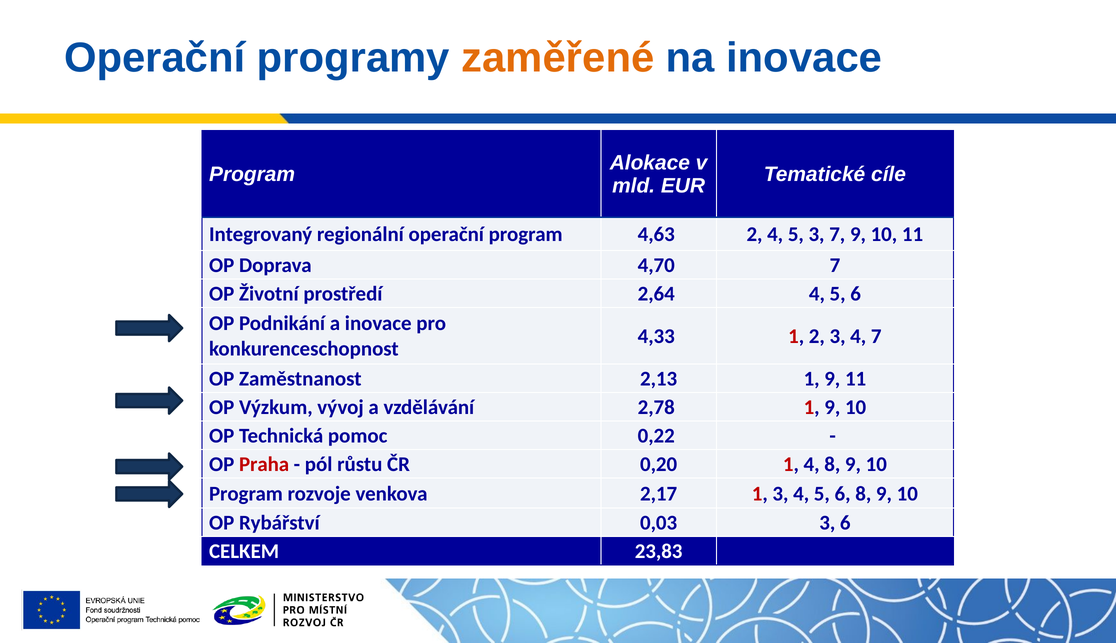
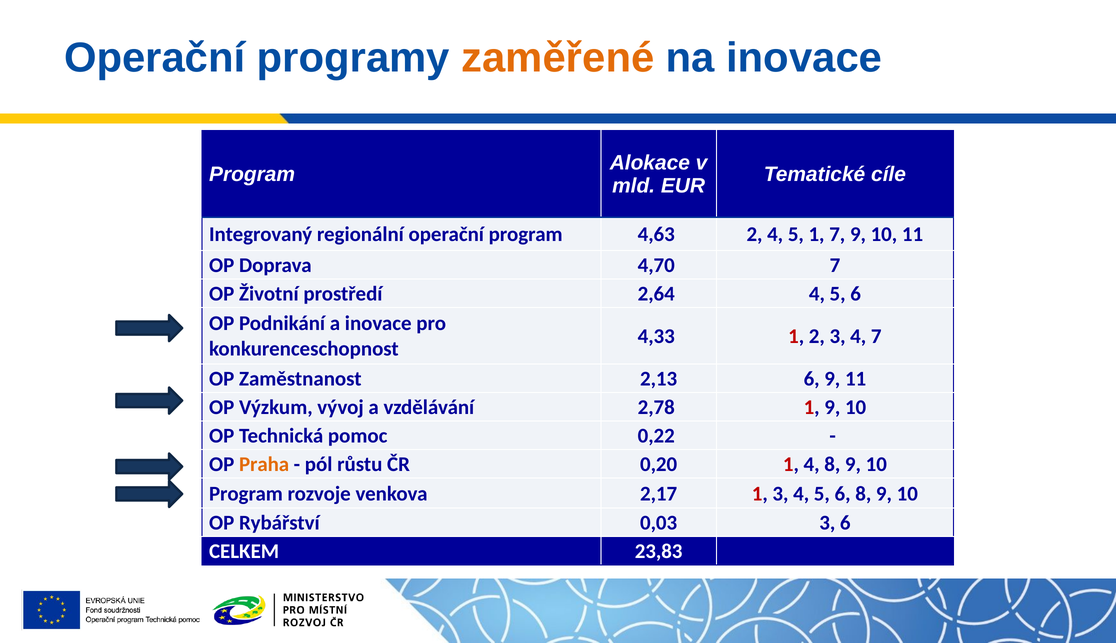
5 3: 3 -> 1
2,13 1: 1 -> 6
Praha colour: red -> orange
